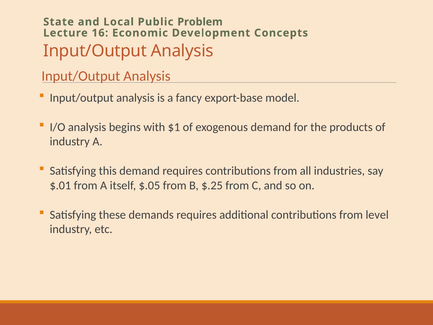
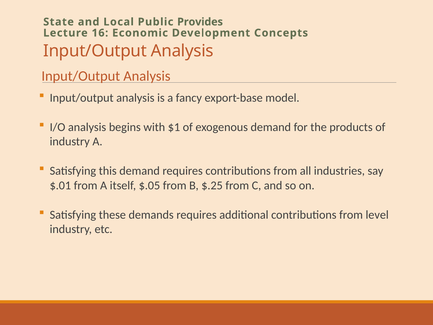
Problem: Problem -> Provides
